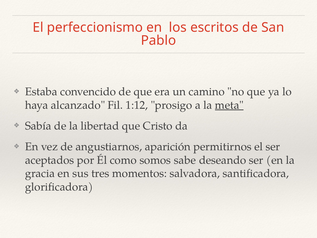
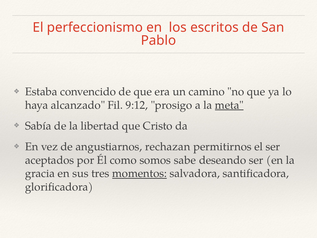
1:12: 1:12 -> 9:12
aparición: aparición -> rechazan
momentos underline: none -> present
